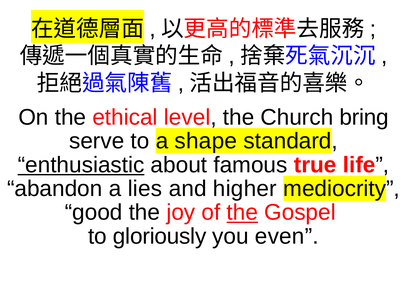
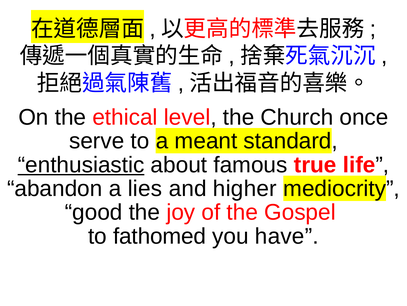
bring: bring -> once
shape: shape -> meant
the at (242, 212) underline: present -> none
gloriously: gloriously -> fathomed
even: even -> have
